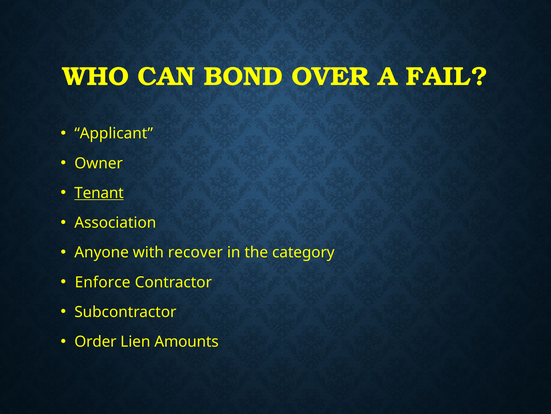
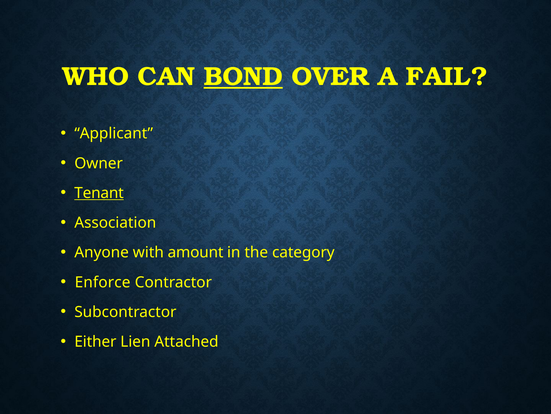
BOND underline: none -> present
recover: recover -> amount
Order: Order -> Either
Amounts: Amounts -> Attached
